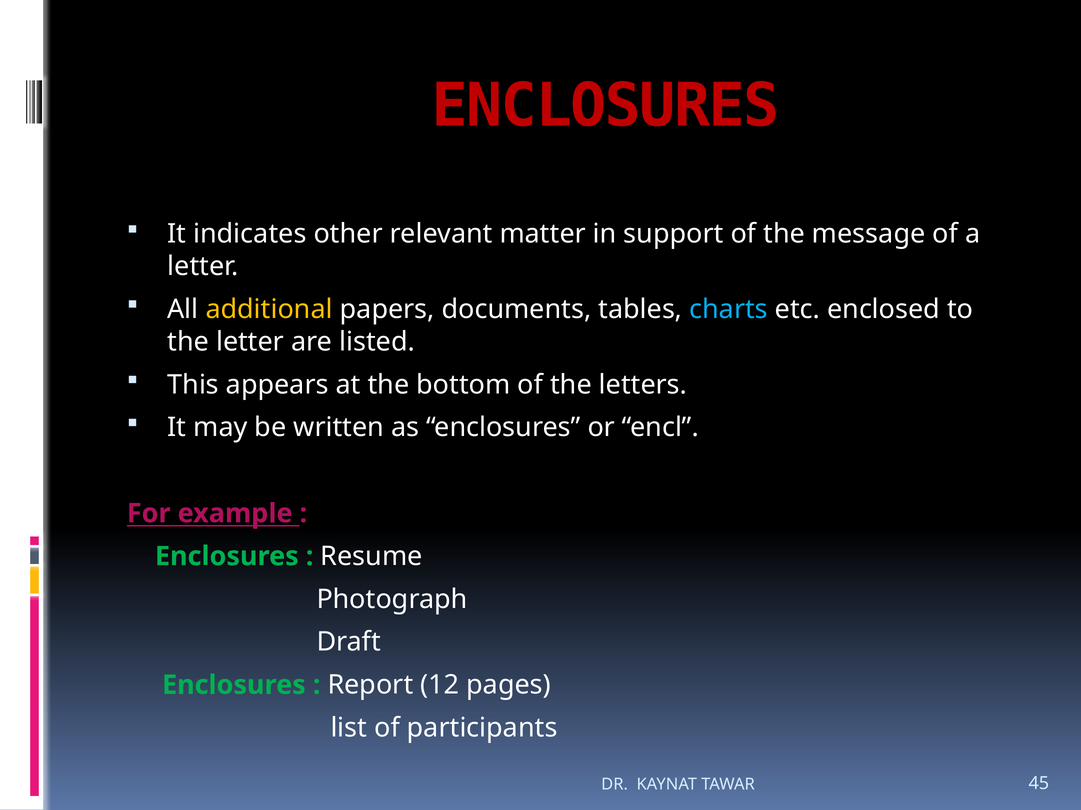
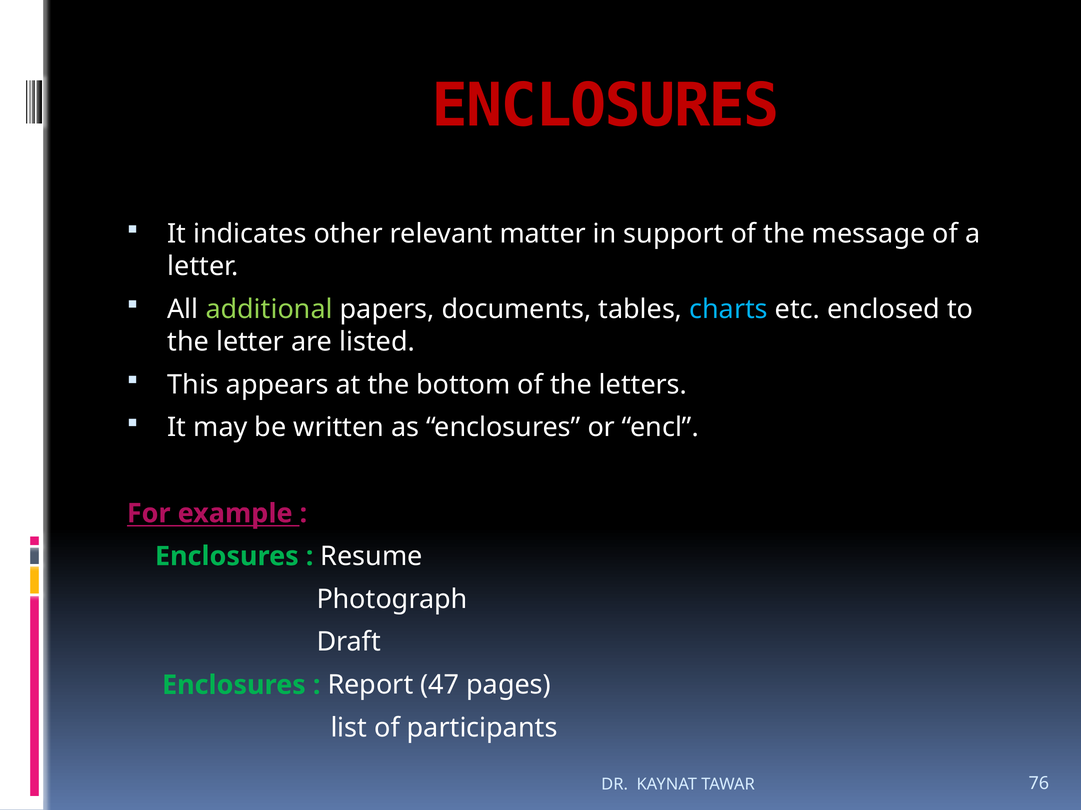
additional colour: yellow -> light green
12: 12 -> 47
45: 45 -> 76
